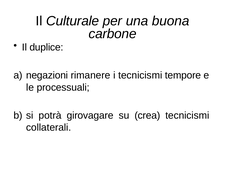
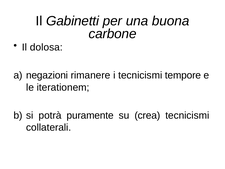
Culturale: Culturale -> Gabinetti
duplice: duplice -> dolosa
processuali: processuali -> iterationem
girovagare: girovagare -> puramente
